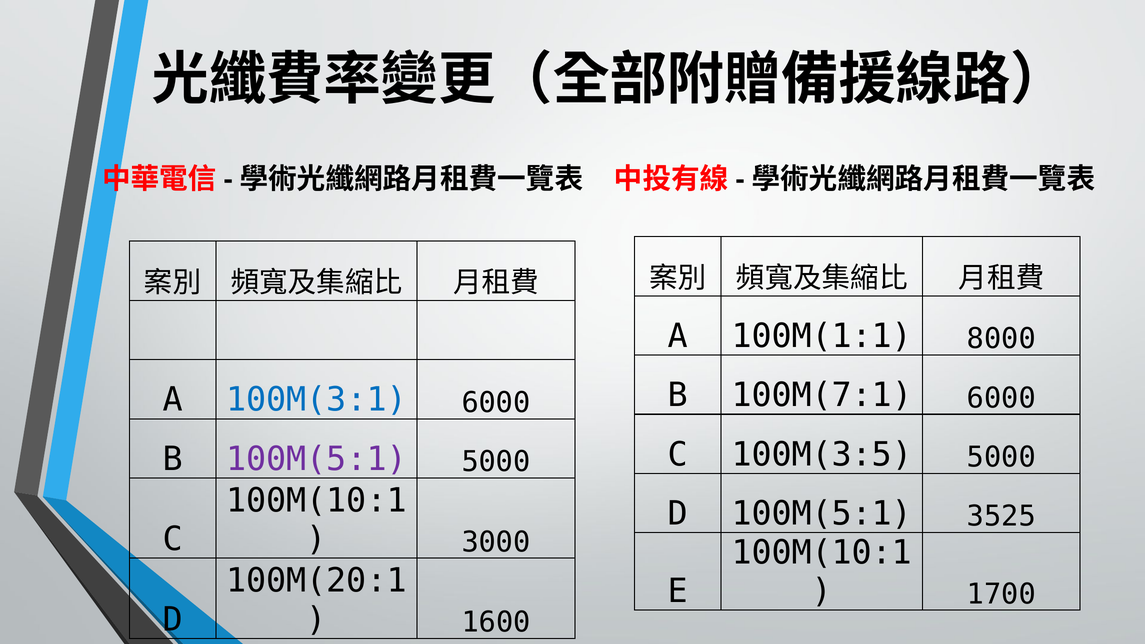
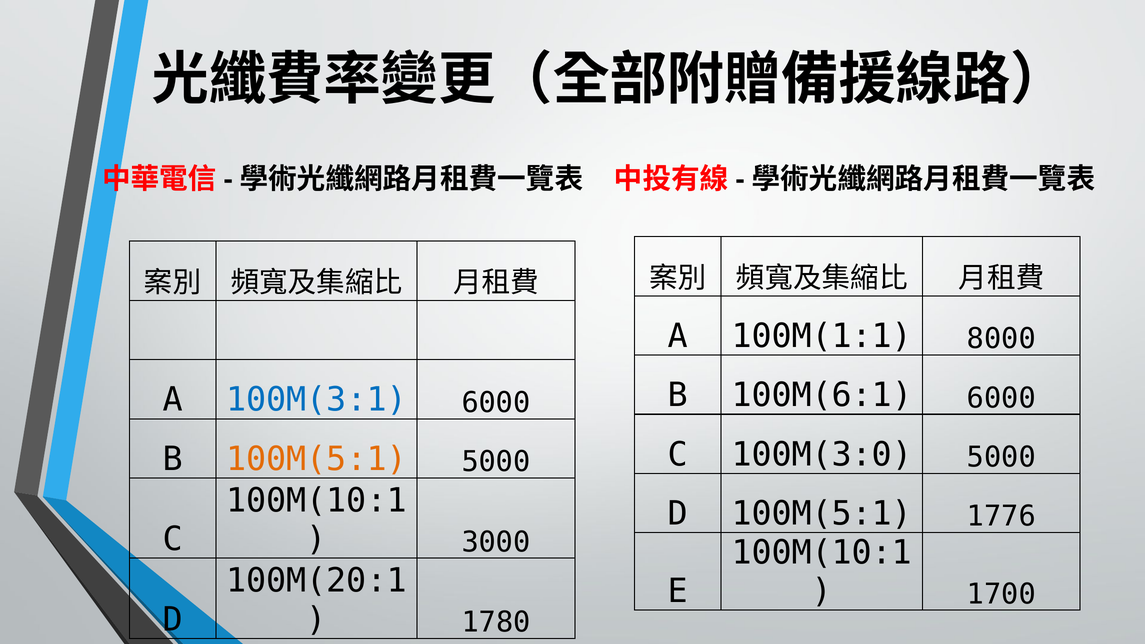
100M(7:1: 100M(7:1 -> 100M(6:1
100M(3:5: 100M(3:5 -> 100M(3:0
100M(5:1 at (316, 459) colour: purple -> orange
3525: 3525 -> 1776
1600: 1600 -> 1780
